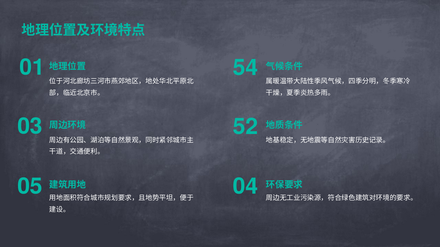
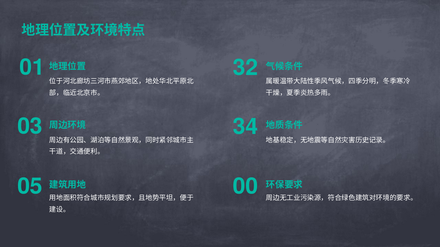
54: 54 -> 32
52: 52 -> 34
04: 04 -> 00
